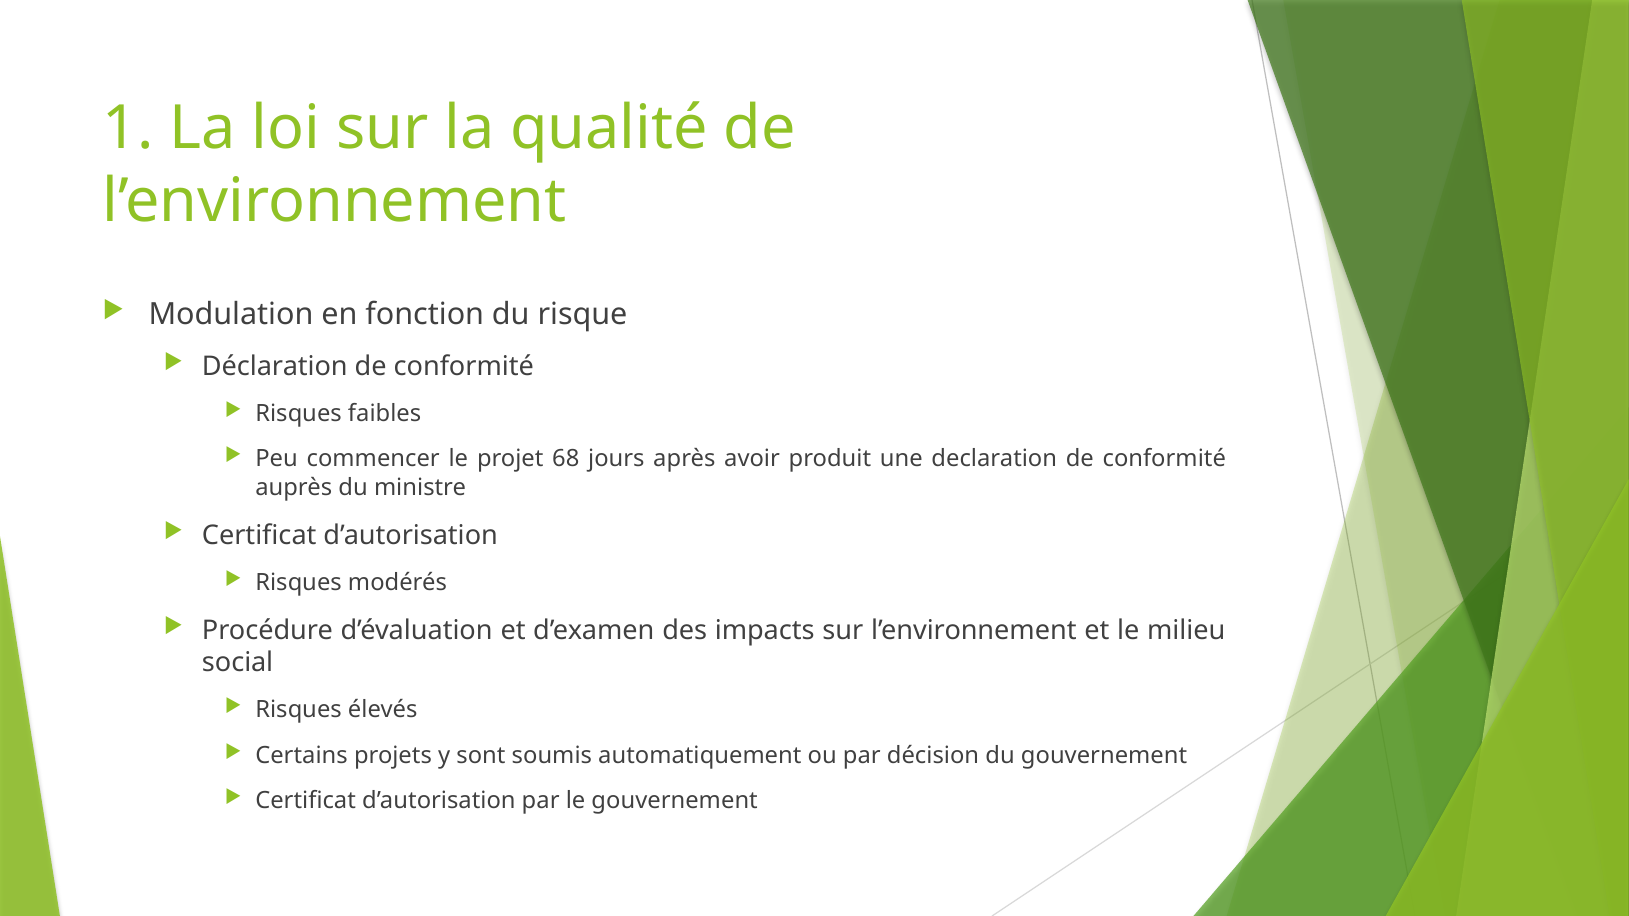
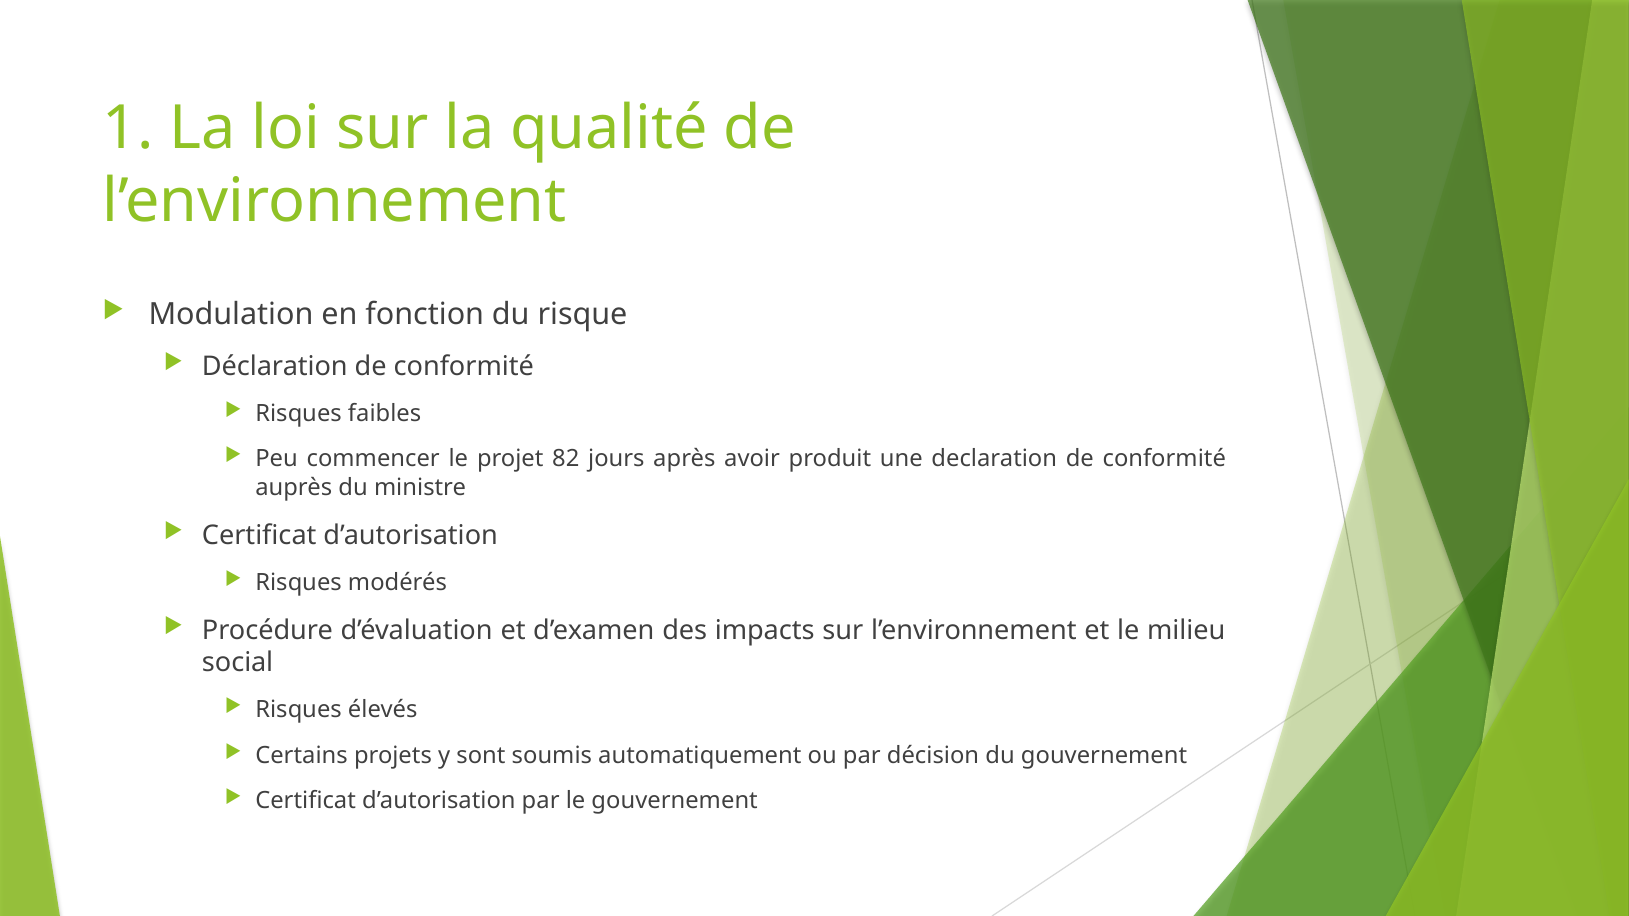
68: 68 -> 82
